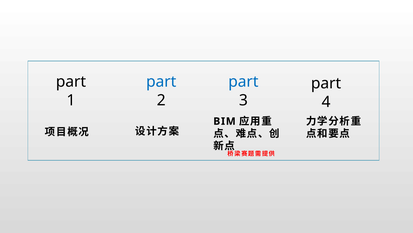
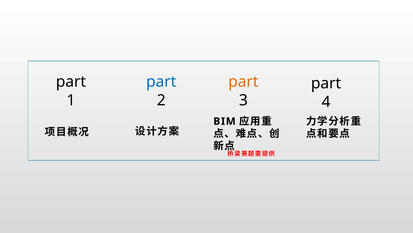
part at (243, 82) colour: blue -> orange
